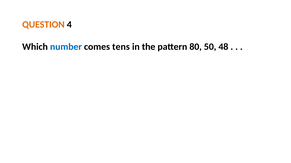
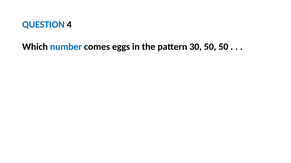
QUESTION colour: orange -> blue
tens: tens -> eggs
80: 80 -> 30
50 48: 48 -> 50
